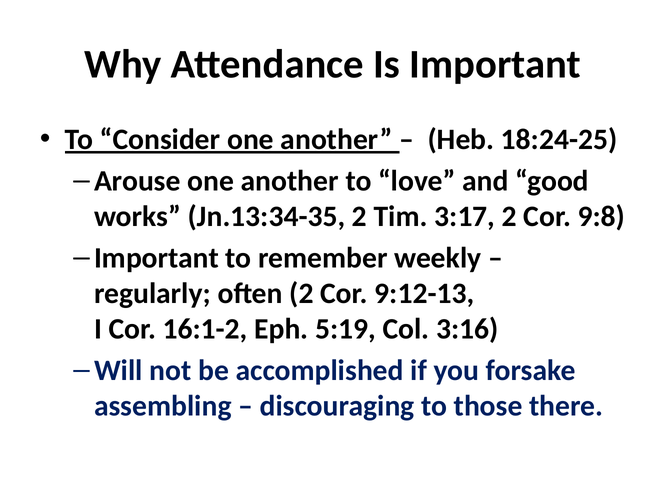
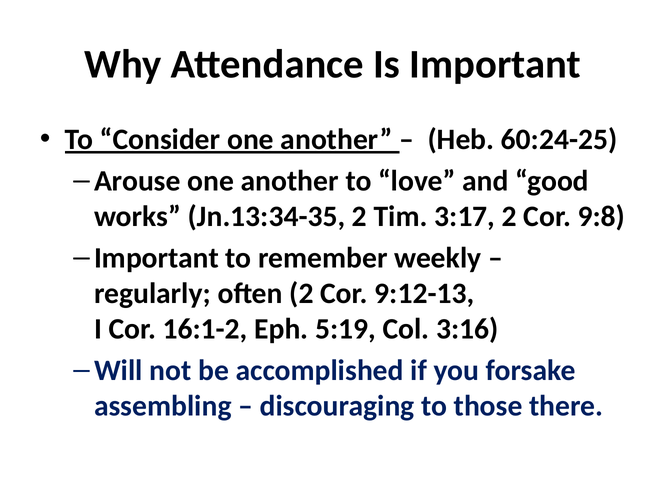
18:24-25: 18:24-25 -> 60:24-25
